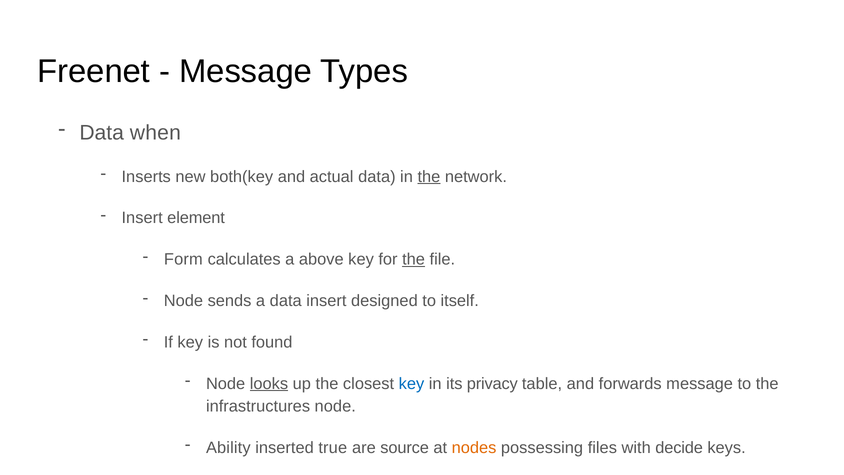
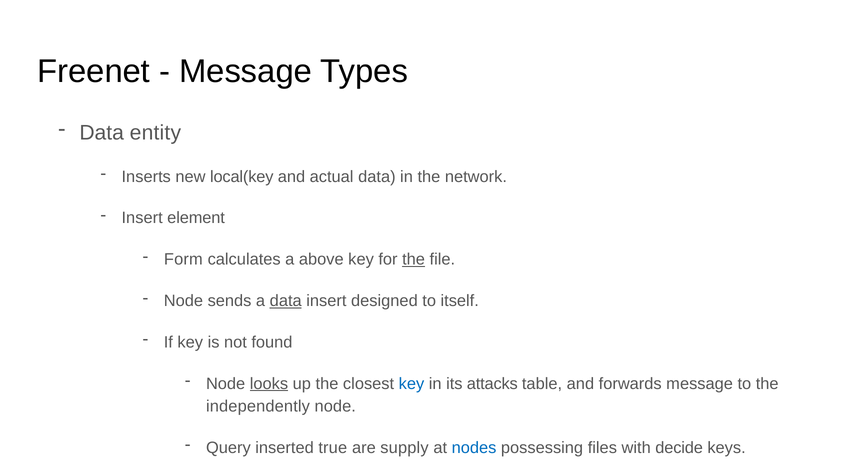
when: when -> entity
both(key: both(key -> local(key
the at (429, 177) underline: present -> none
data at (286, 301) underline: none -> present
privacy: privacy -> attacks
infrastructures: infrastructures -> independently
Ability: Ability -> Query
source: source -> supply
nodes colour: orange -> blue
